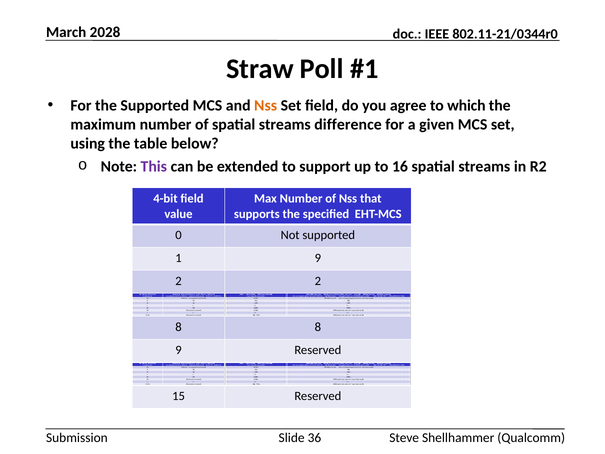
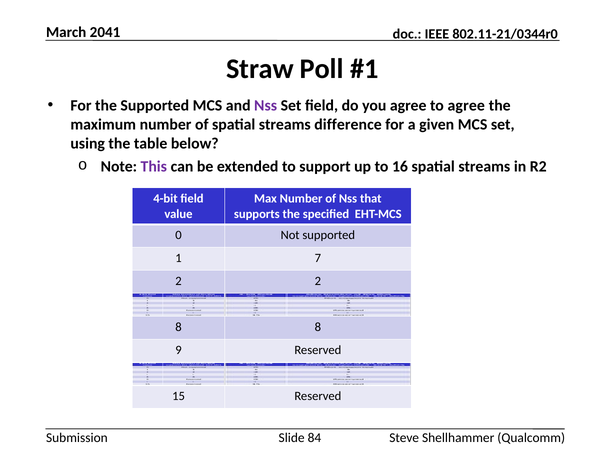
2028: 2028 -> 2041
Nss at (266, 106) colour: orange -> purple
to which: which -> agree
1 9: 9 -> 7
36: 36 -> 84
